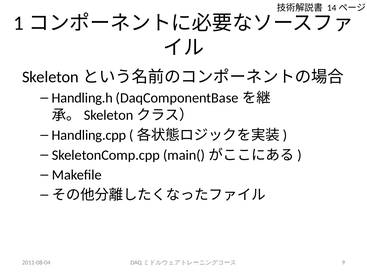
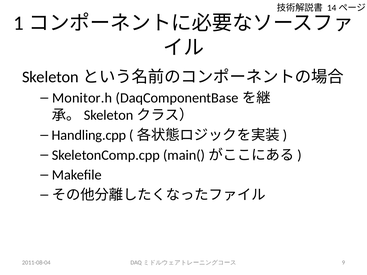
Handling.h: Handling.h -> Monitor.h
